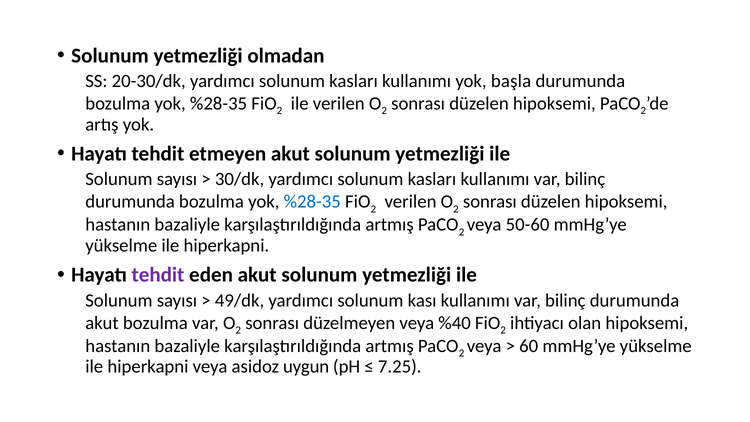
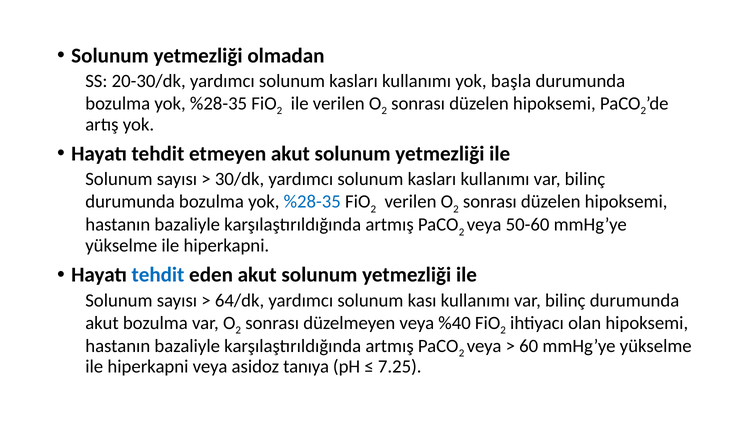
tehdit at (158, 275) colour: purple -> blue
49/dk: 49/dk -> 64/dk
uygun: uygun -> tanıya
